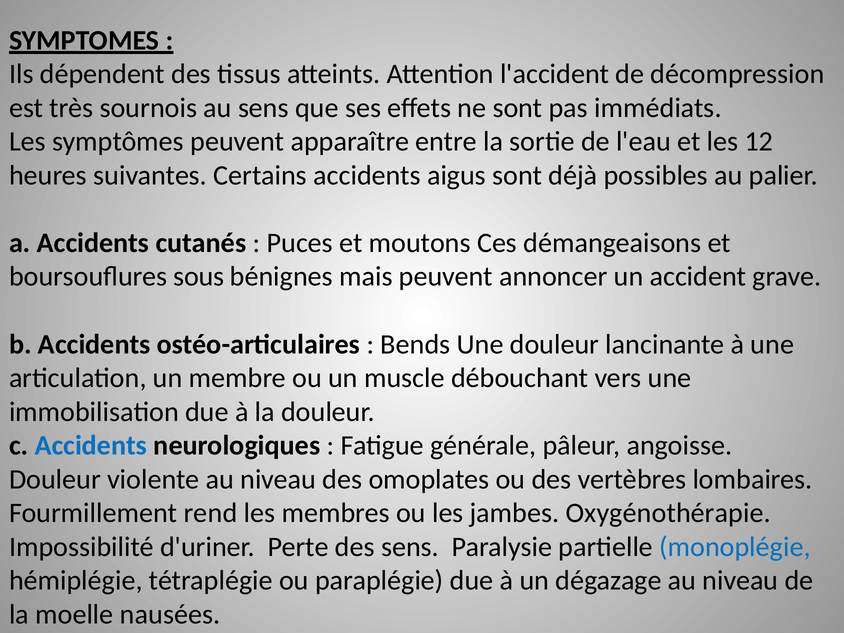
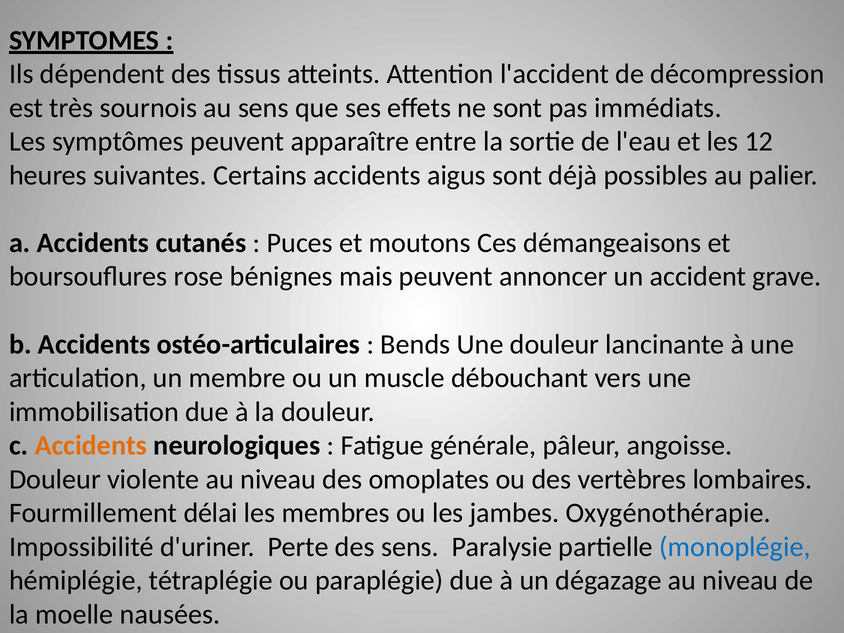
sous: sous -> rose
Accidents at (91, 446) colour: blue -> orange
rend: rend -> délai
